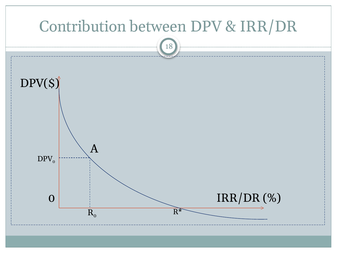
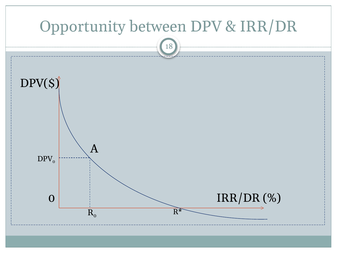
Contribution: Contribution -> Opportunity
